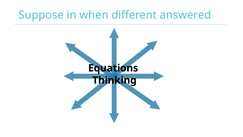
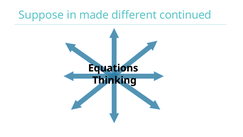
when: when -> made
answered: answered -> continued
